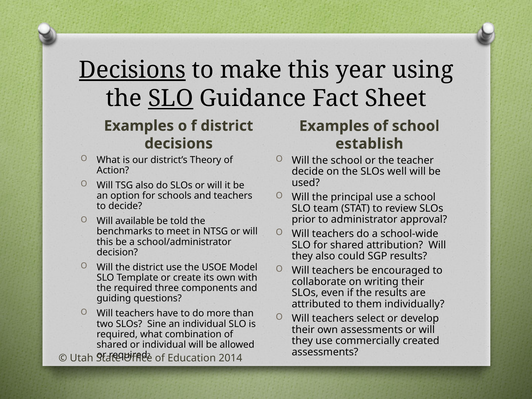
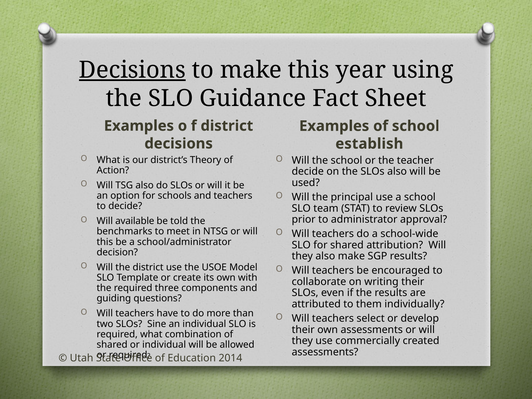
SLO at (171, 98) underline: present -> none
SLOs well: well -> also
also could: could -> make
